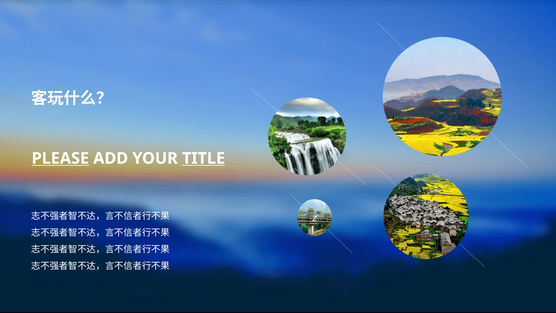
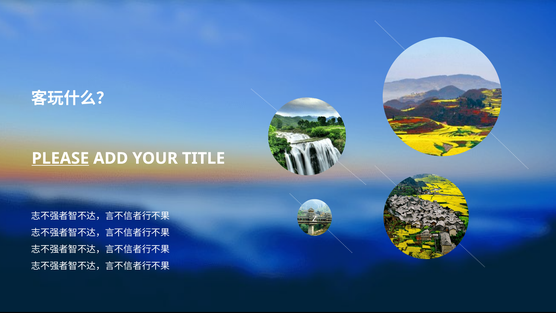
TITLE underline: present -> none
